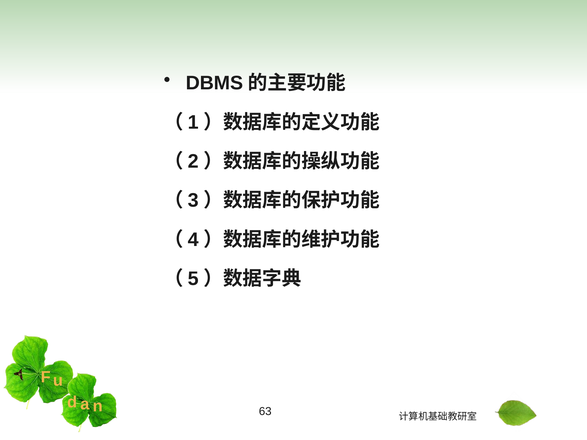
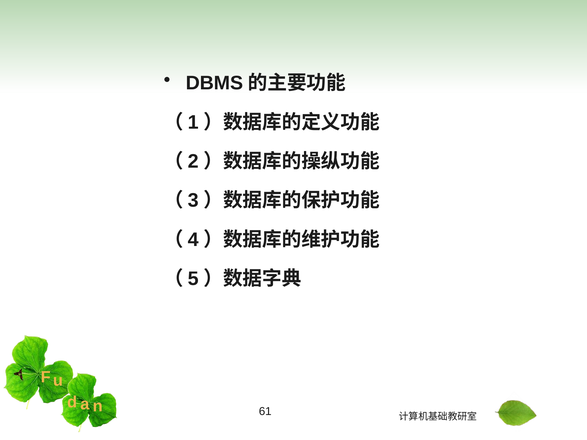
63: 63 -> 61
